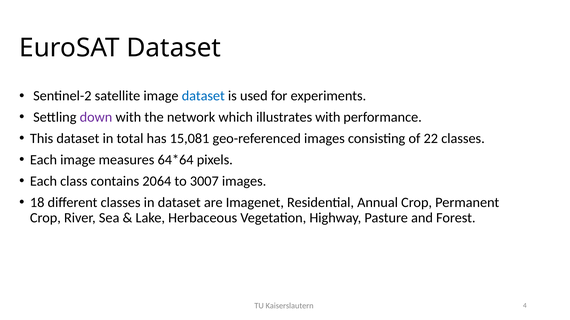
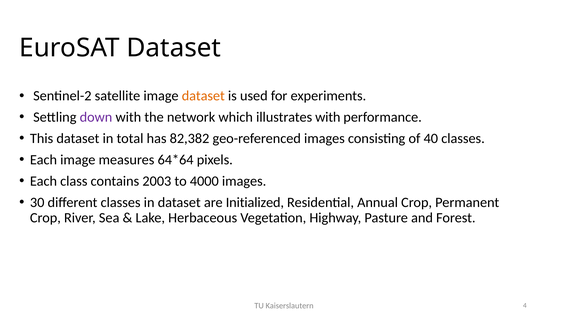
dataset at (203, 96) colour: blue -> orange
15,081: 15,081 -> 82,382
22: 22 -> 40
2064: 2064 -> 2003
3007: 3007 -> 4000
18: 18 -> 30
Imagenet: Imagenet -> Initialized
